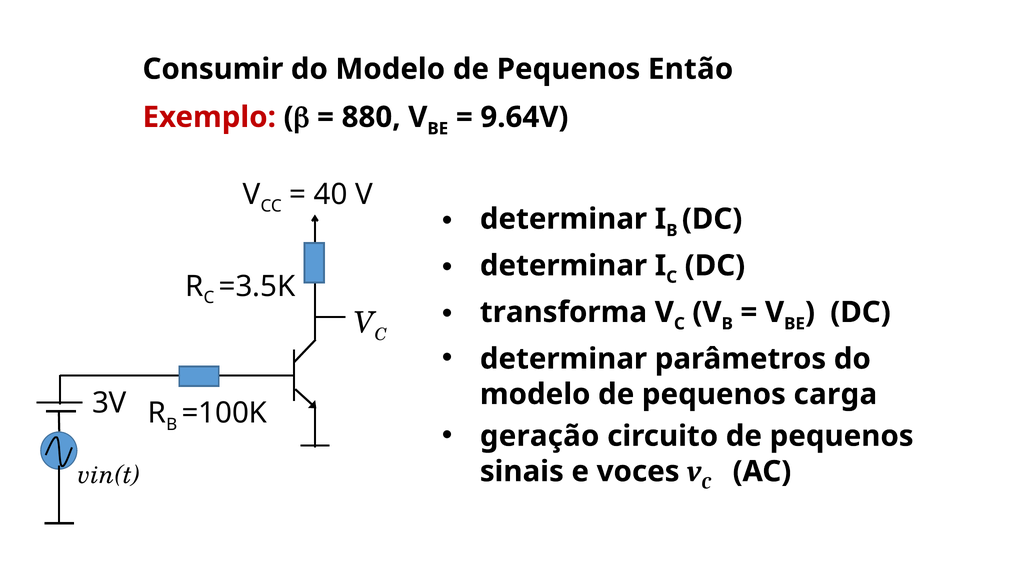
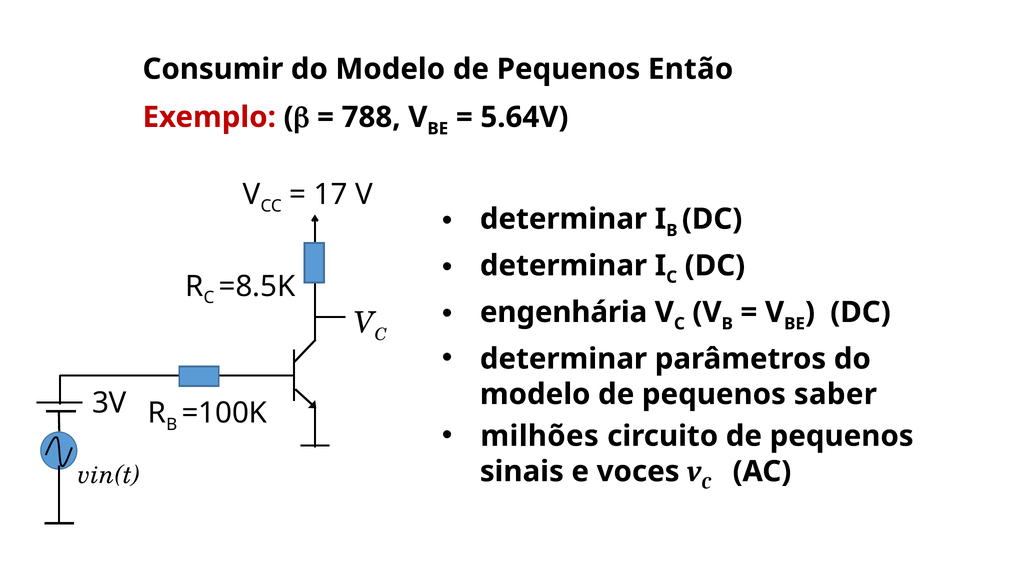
880: 880 -> 788
9.64V: 9.64V -> 5.64V
40: 40 -> 17
=3.5K: =3.5K -> =8.5K
transforma: transforma -> engenhária
carga: carga -> saber
geração: geração -> milhões
